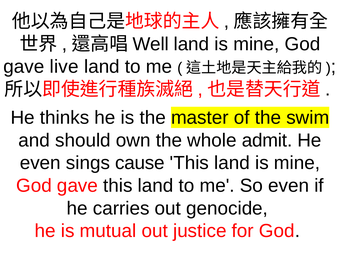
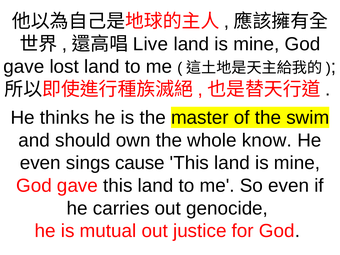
Well: Well -> Live
live: live -> lost
admit: admit -> know
